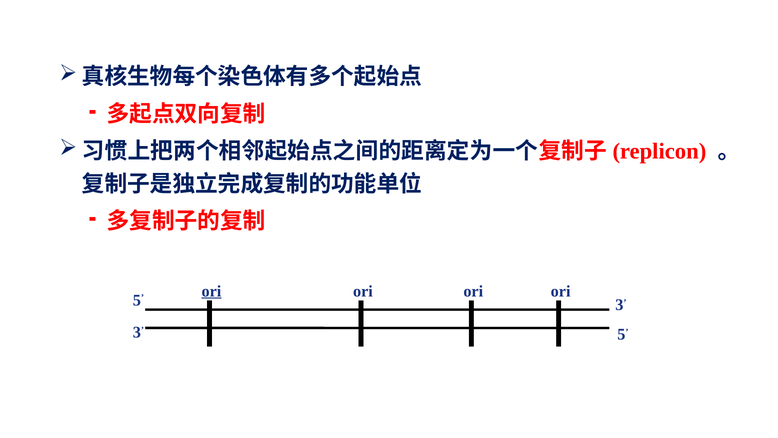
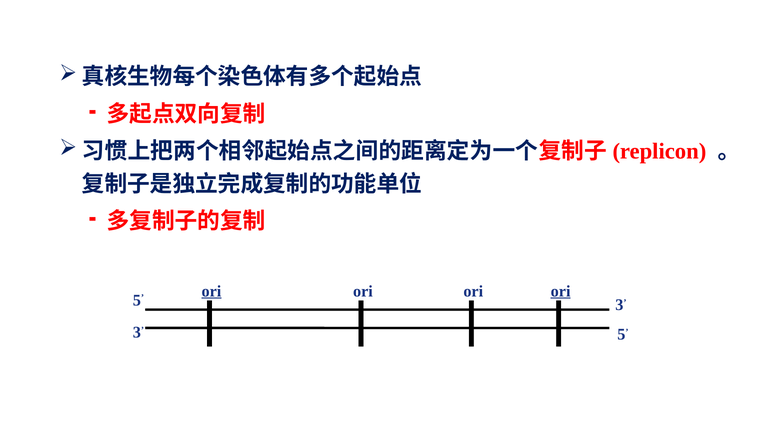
ori at (561, 291) underline: none -> present
